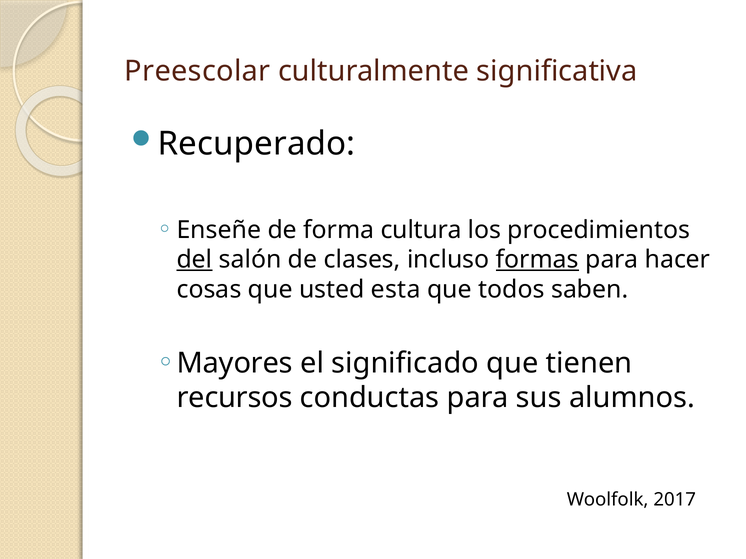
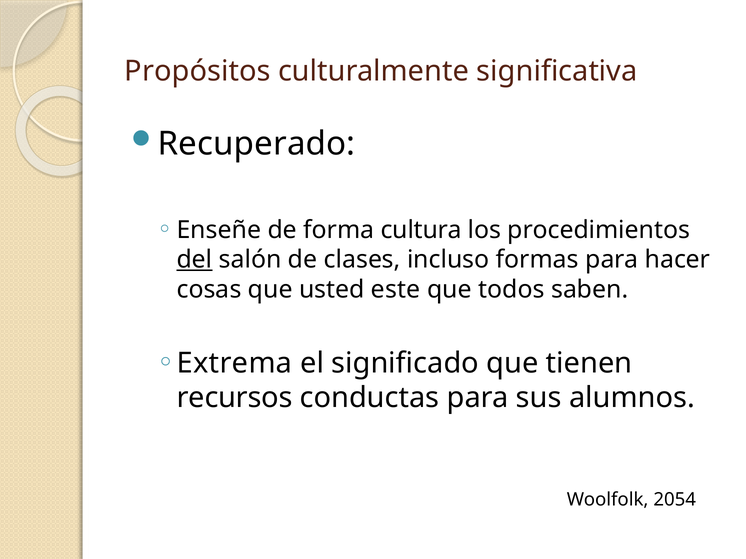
Preescolar: Preescolar -> Propósitos
formas underline: present -> none
esta: esta -> este
Mayores: Mayores -> Extrema
2017: 2017 -> 2054
